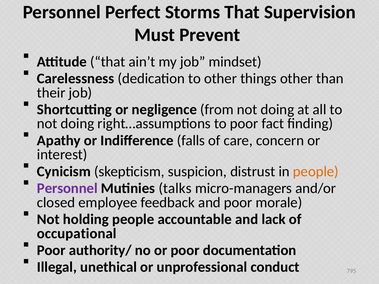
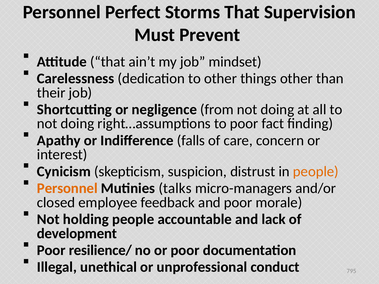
Personnel at (67, 188) colour: purple -> orange
occupational: occupational -> development
authority/: authority/ -> resilience/
